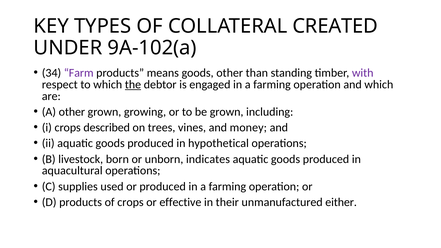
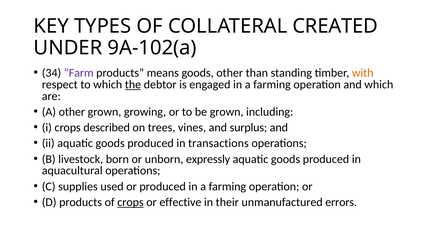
with colour: purple -> orange
money: money -> surplus
hypothetical: hypothetical -> transactions
indicates: indicates -> expressly
crops at (130, 202) underline: none -> present
either: either -> errors
